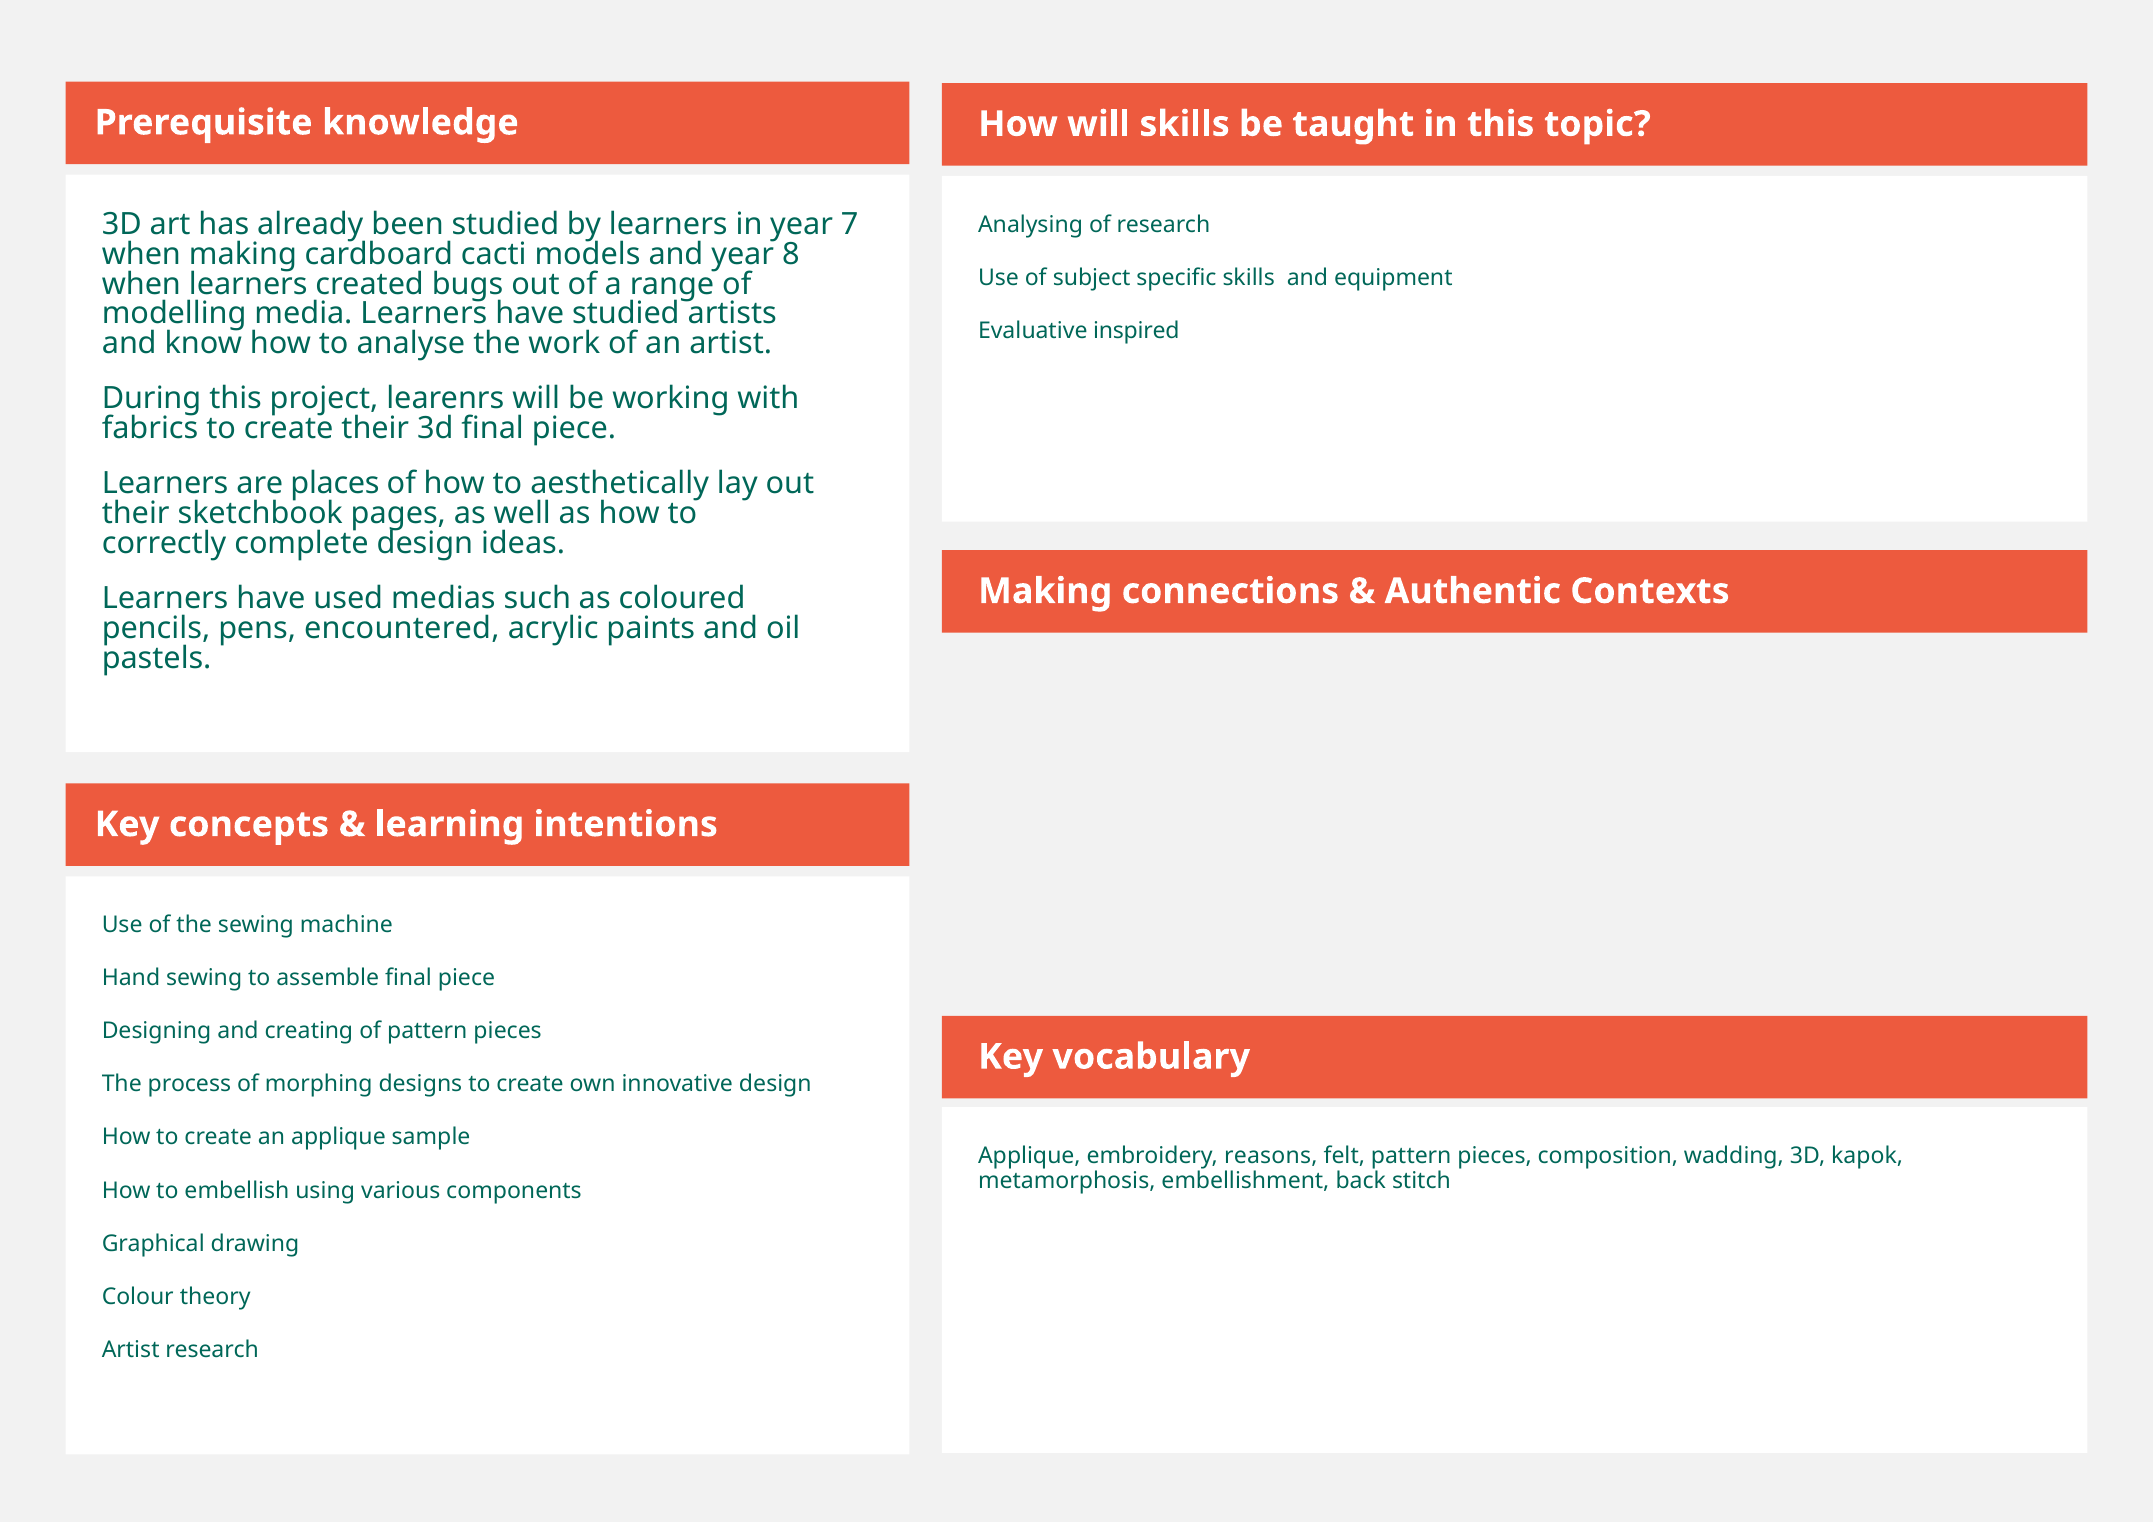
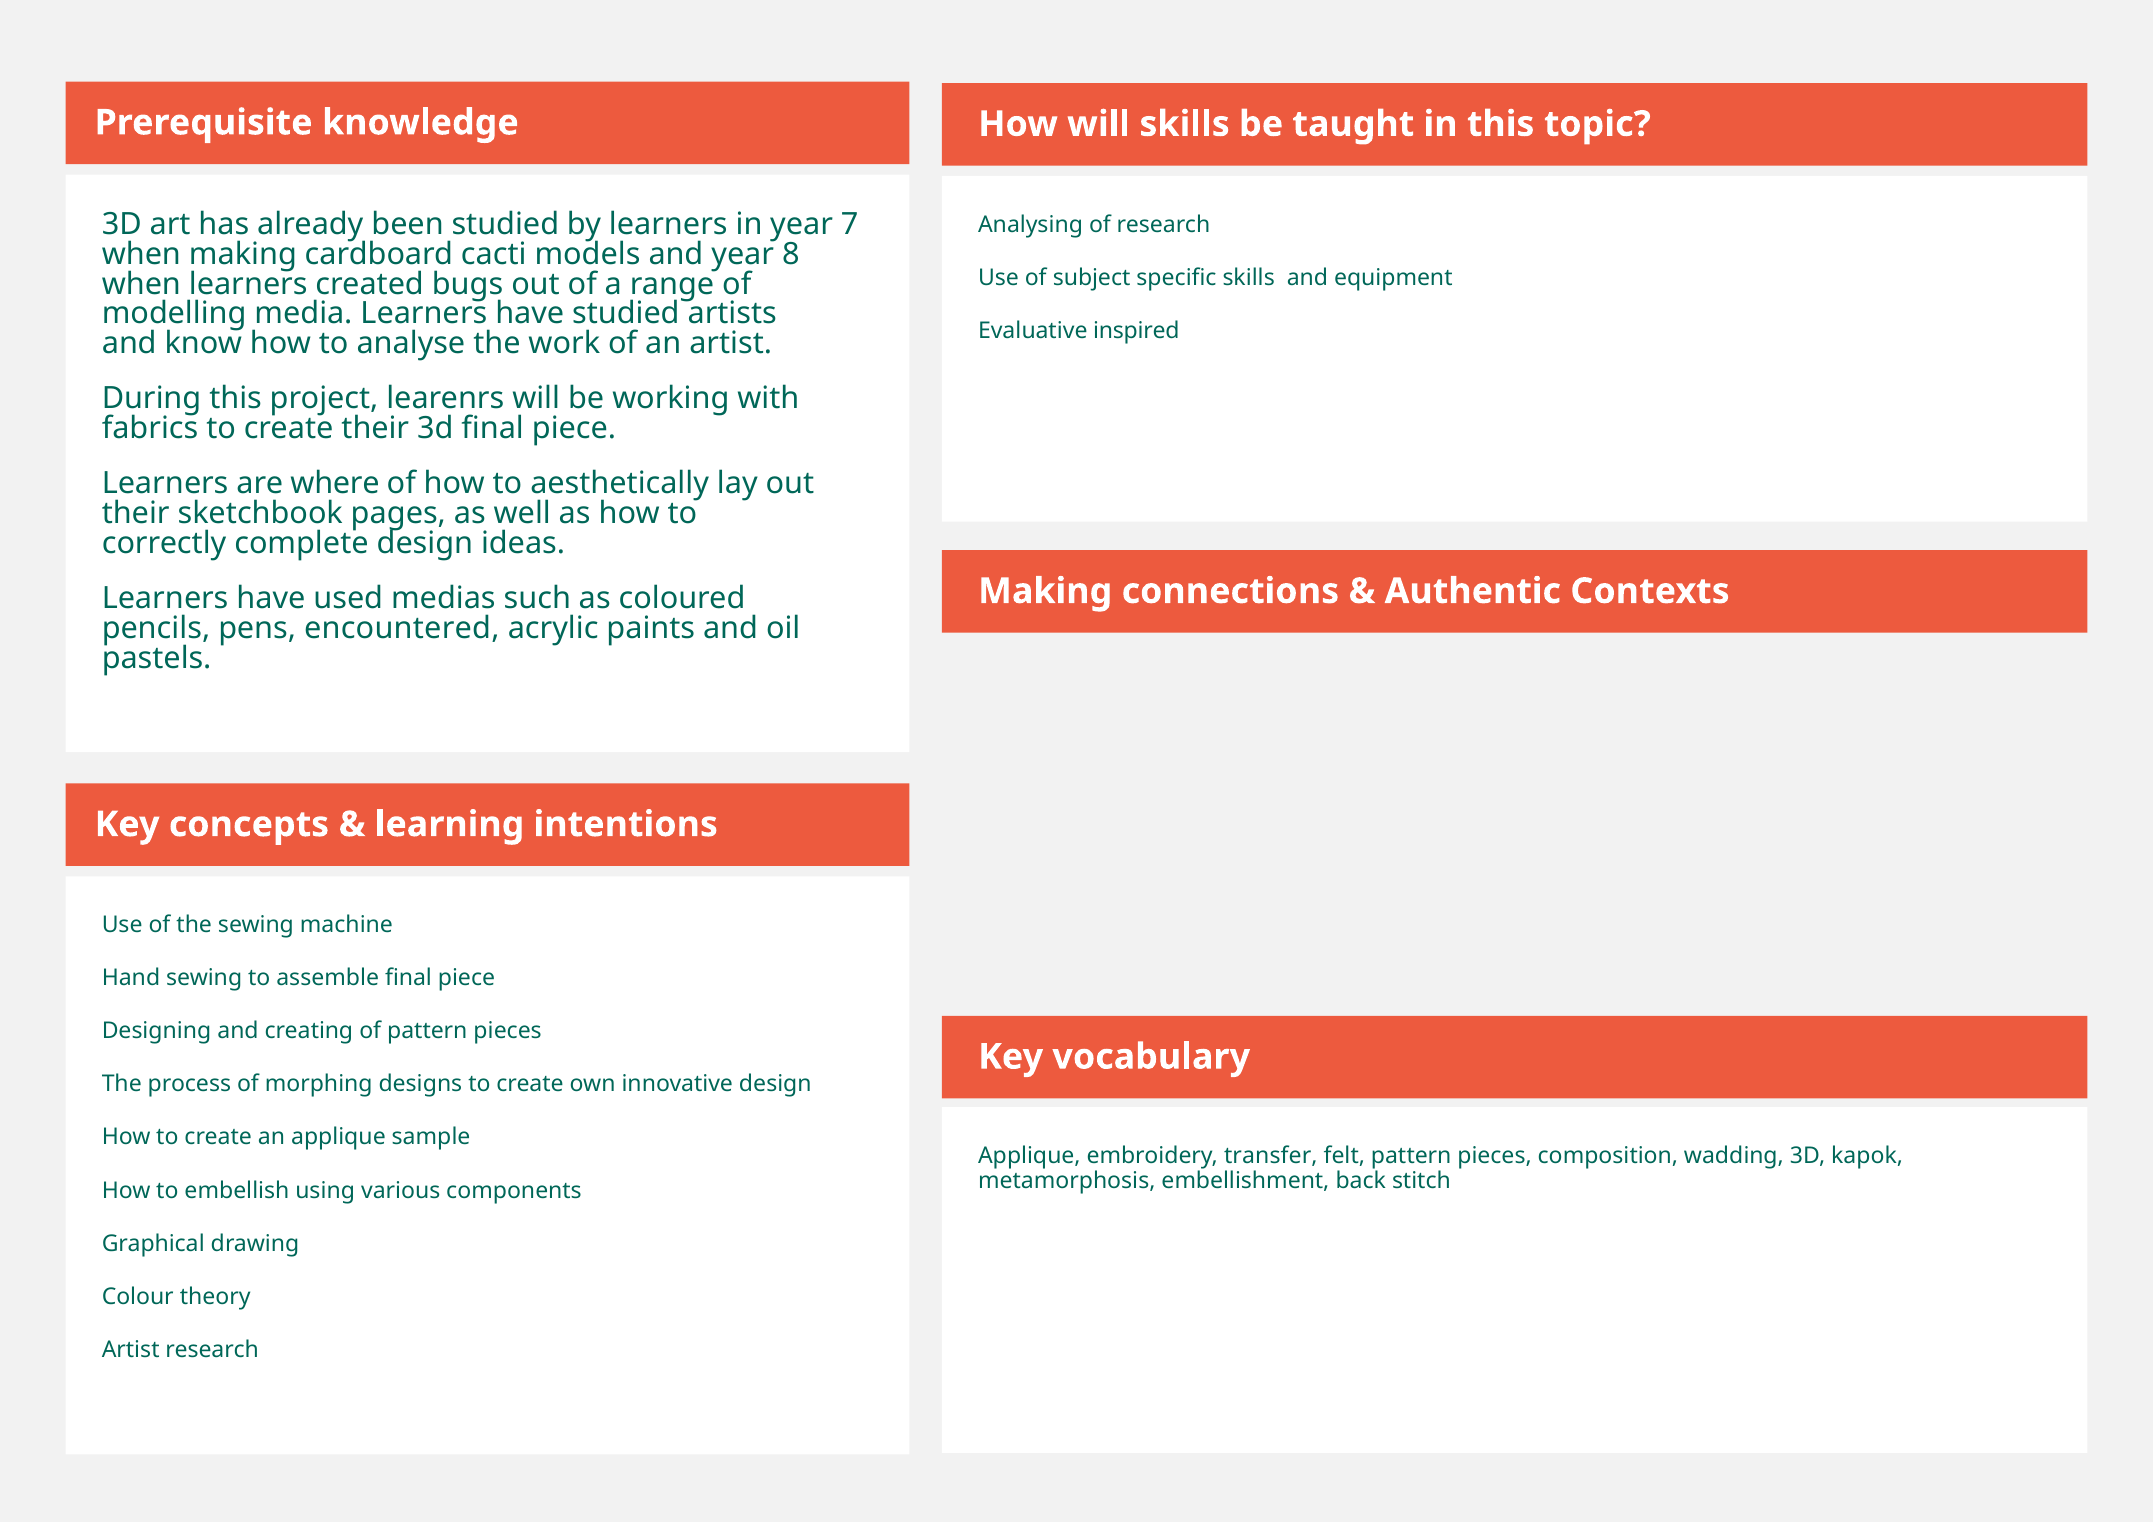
places: places -> where
reasons: reasons -> transfer
